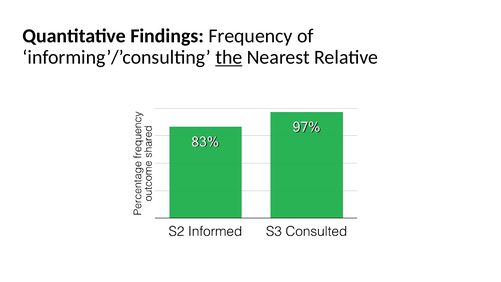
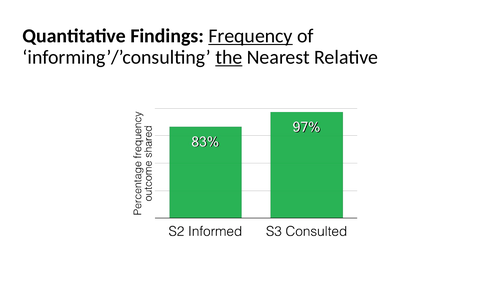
Frequency underline: none -> present
